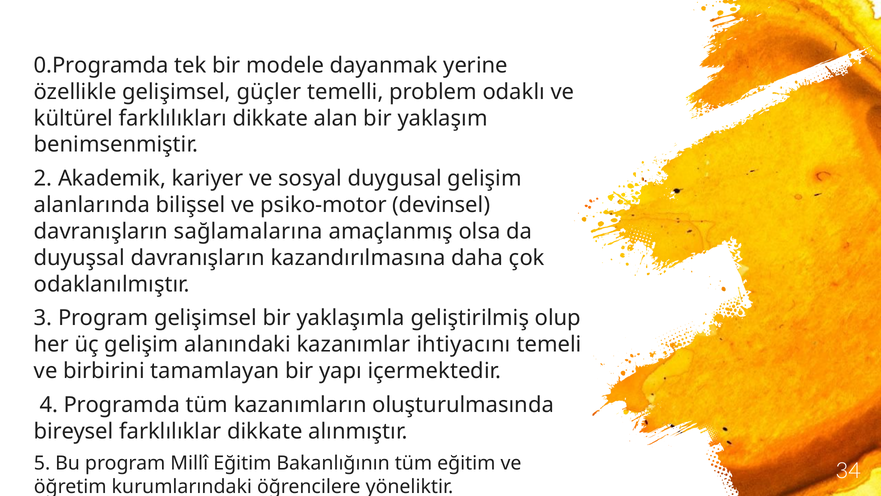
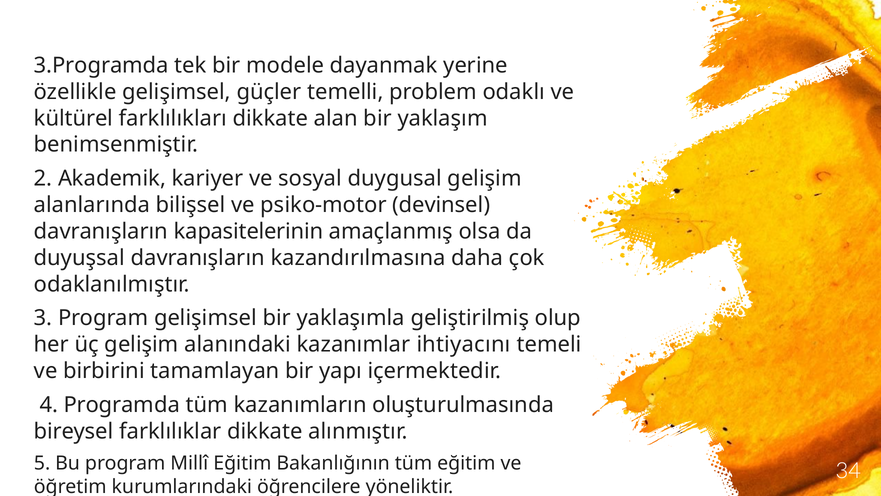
0.Programda: 0.Programda -> 3.Programda
sağlamalarına: sağlamalarına -> kapasitelerinin
